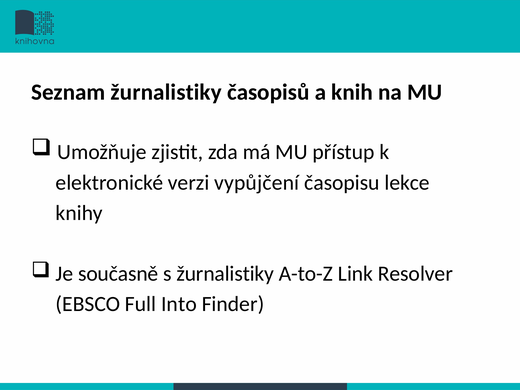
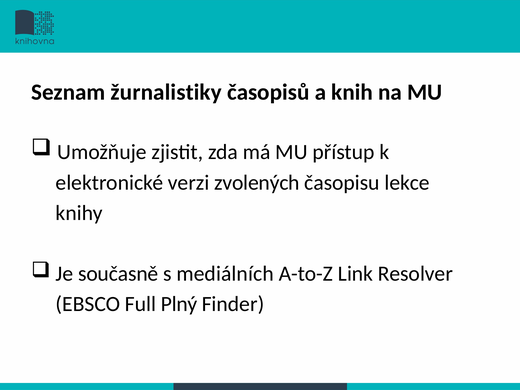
vypůjčení: vypůjčení -> zvolených
s žurnalistiky: žurnalistiky -> mediálních
Into: Into -> Plný
